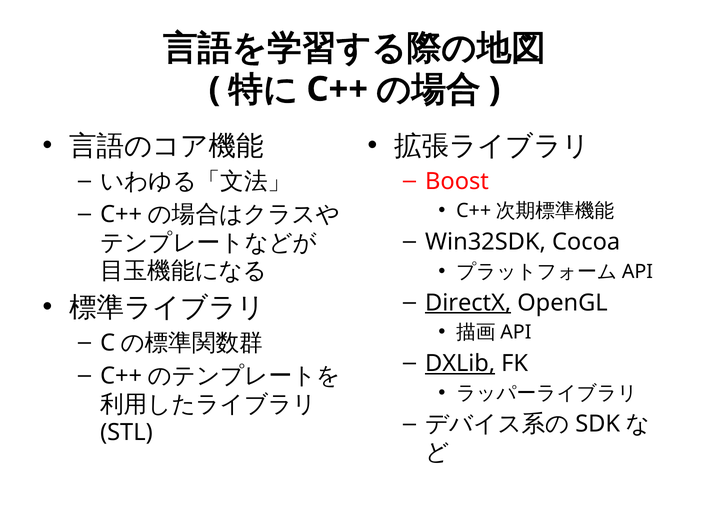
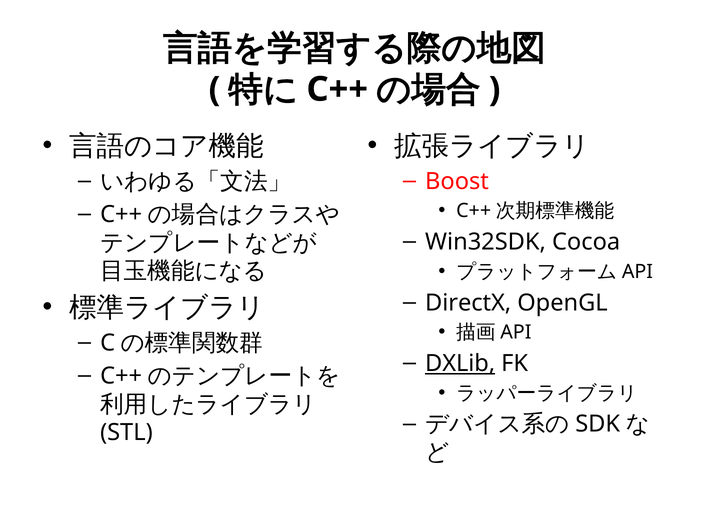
DirectX underline: present -> none
